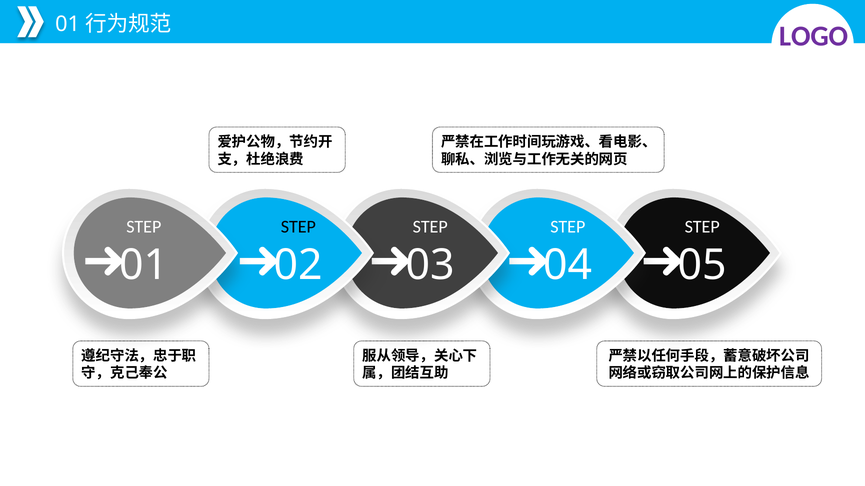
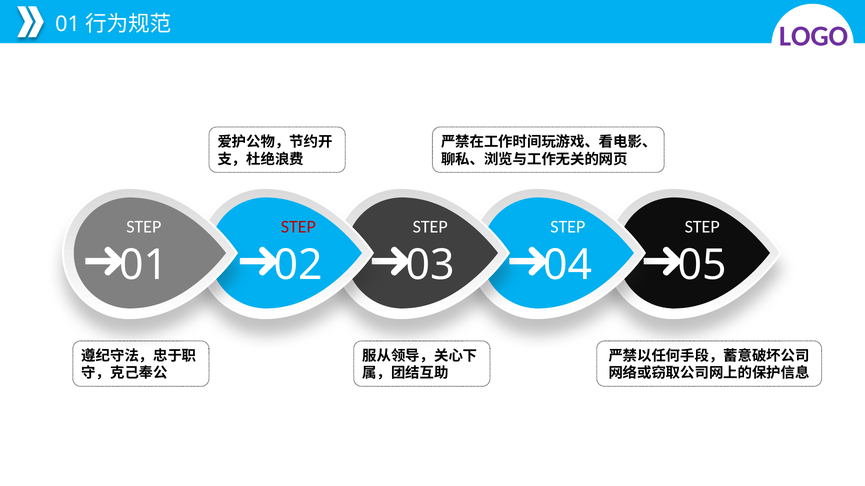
STEP at (298, 227) colour: black -> red
